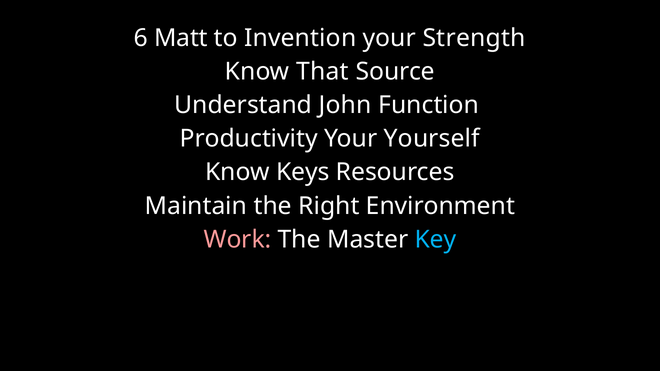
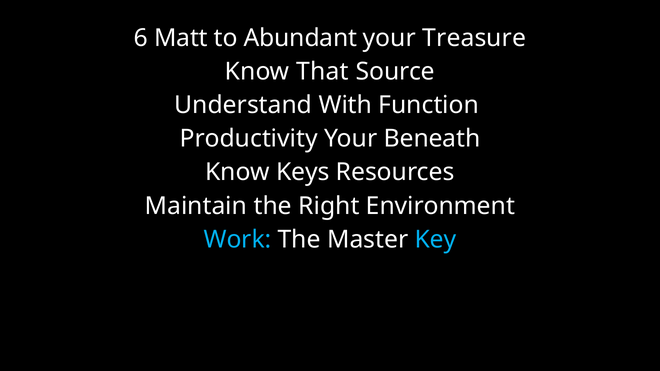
Invention: Invention -> Abundant
Strength: Strength -> Treasure
John: John -> With
Yourself: Yourself -> Beneath
Work colour: pink -> light blue
